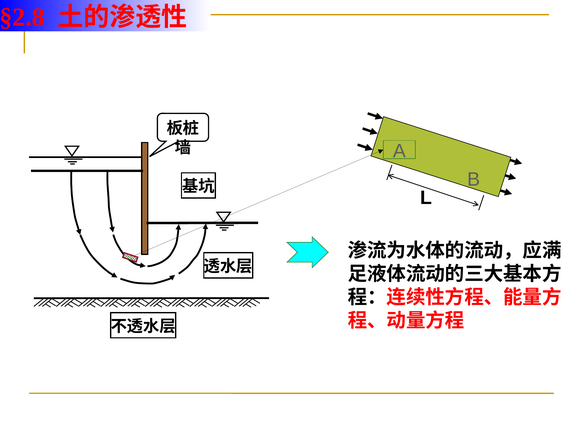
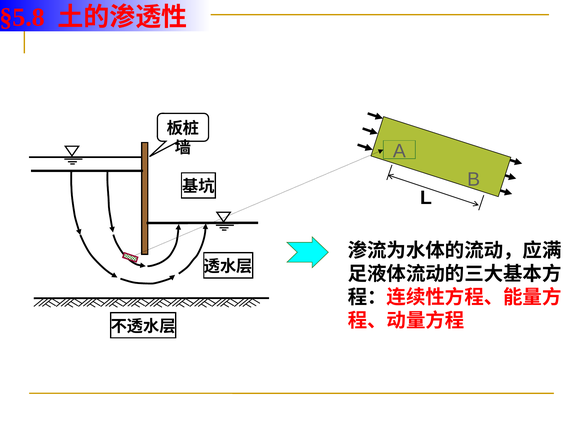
§2.8: §2.8 -> §5.8
